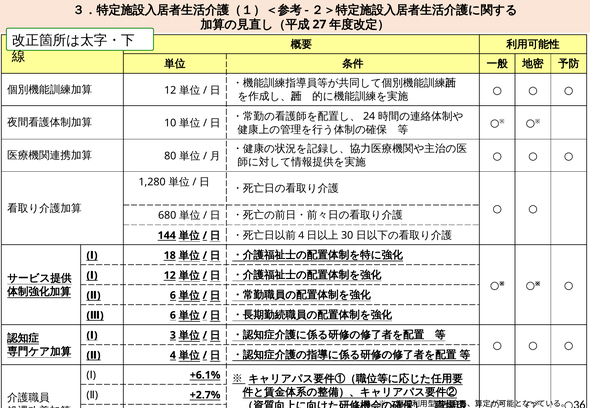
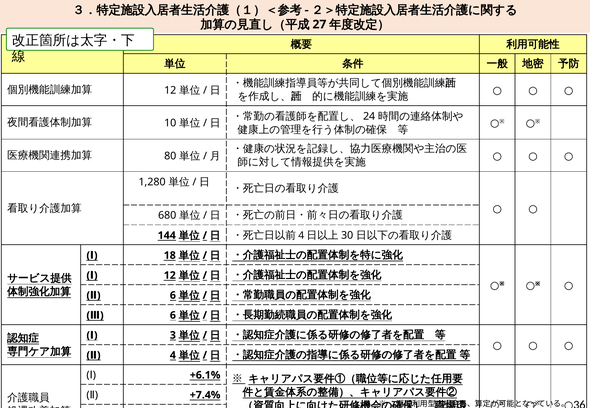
+2.7%: +2.7% -> +7.4%
